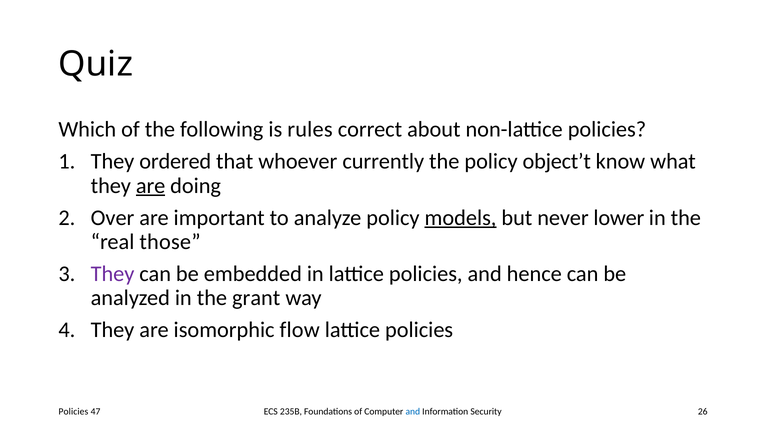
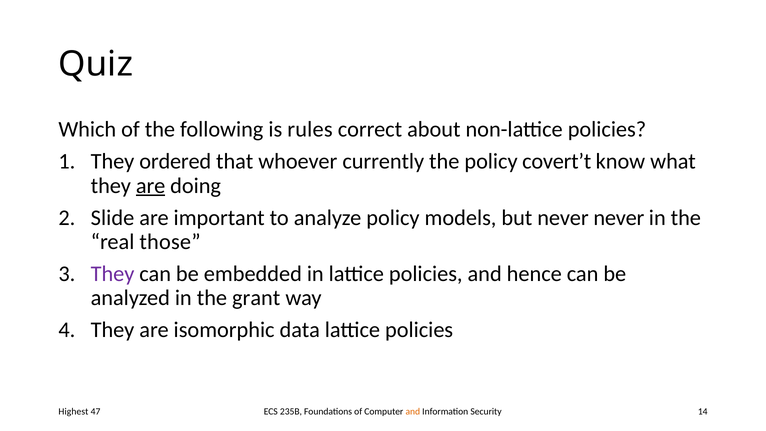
object’t: object’t -> covert’t
Over: Over -> Slide
models underline: present -> none
never lower: lower -> never
flow: flow -> data
and at (413, 411) colour: blue -> orange
26: 26 -> 14
Policies at (73, 411): Policies -> Highest
